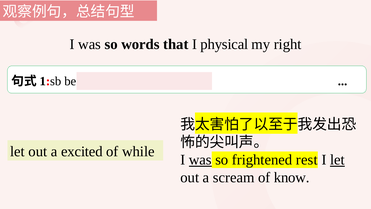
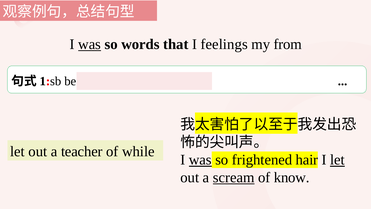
was at (90, 44) underline: none -> present
physical: physical -> feelings
right: right -> from
excited: excited -> teacher
rest: rest -> hair
scream underline: none -> present
